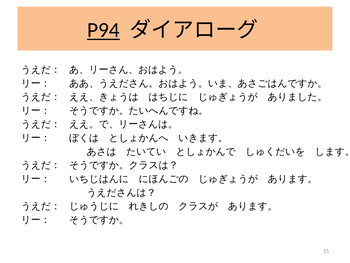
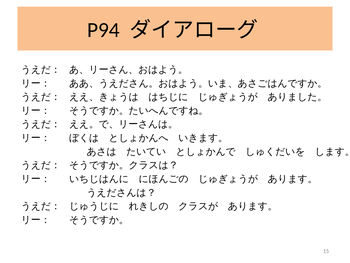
P94 underline: present -> none
